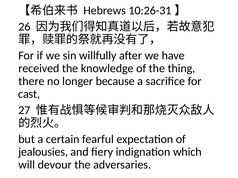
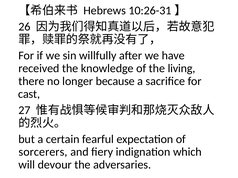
thing: thing -> living
jealousies: jealousies -> sorcerers
